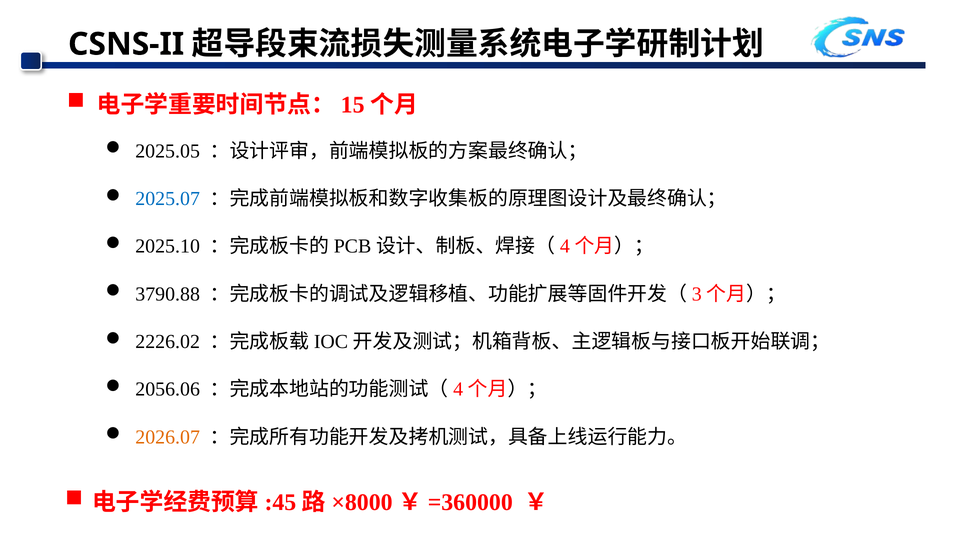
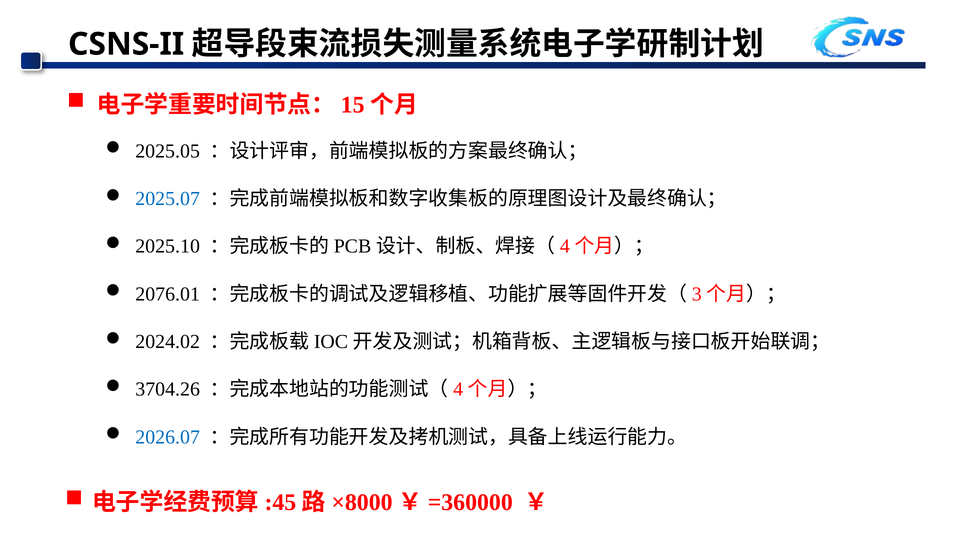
3790.88: 3790.88 -> 2076.01
2226.02: 2226.02 -> 2024.02
2056.06: 2056.06 -> 3704.26
2026.07 colour: orange -> blue
